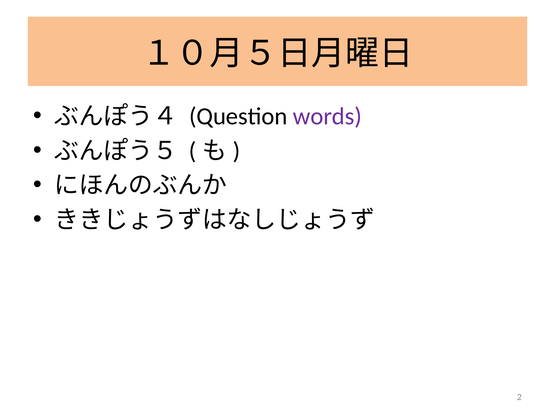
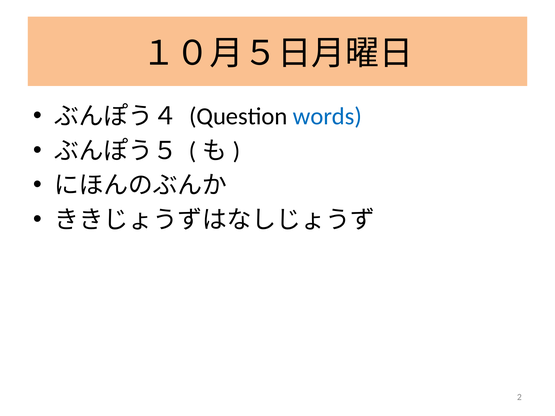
words colour: purple -> blue
